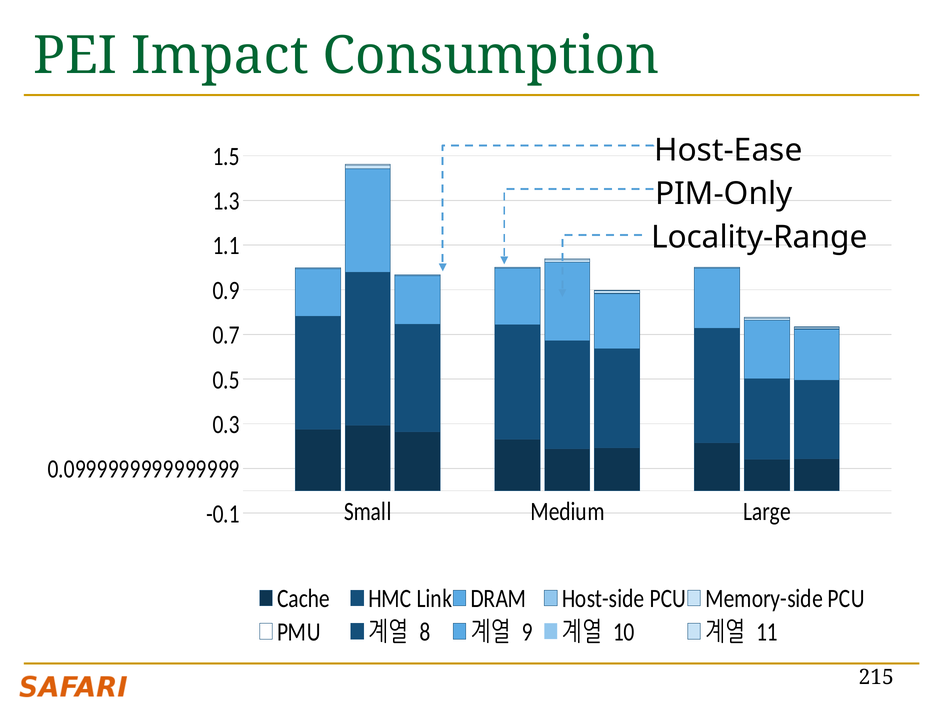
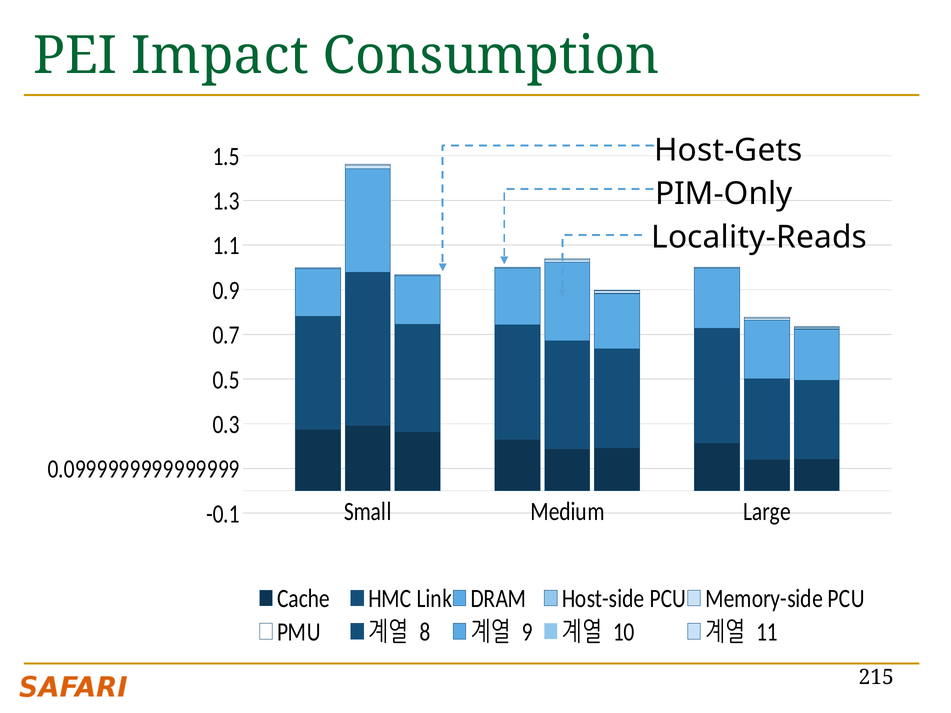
Host-Ease: Host-Ease -> Host-Gets
Locality-Range: Locality-Range -> Locality-Reads
